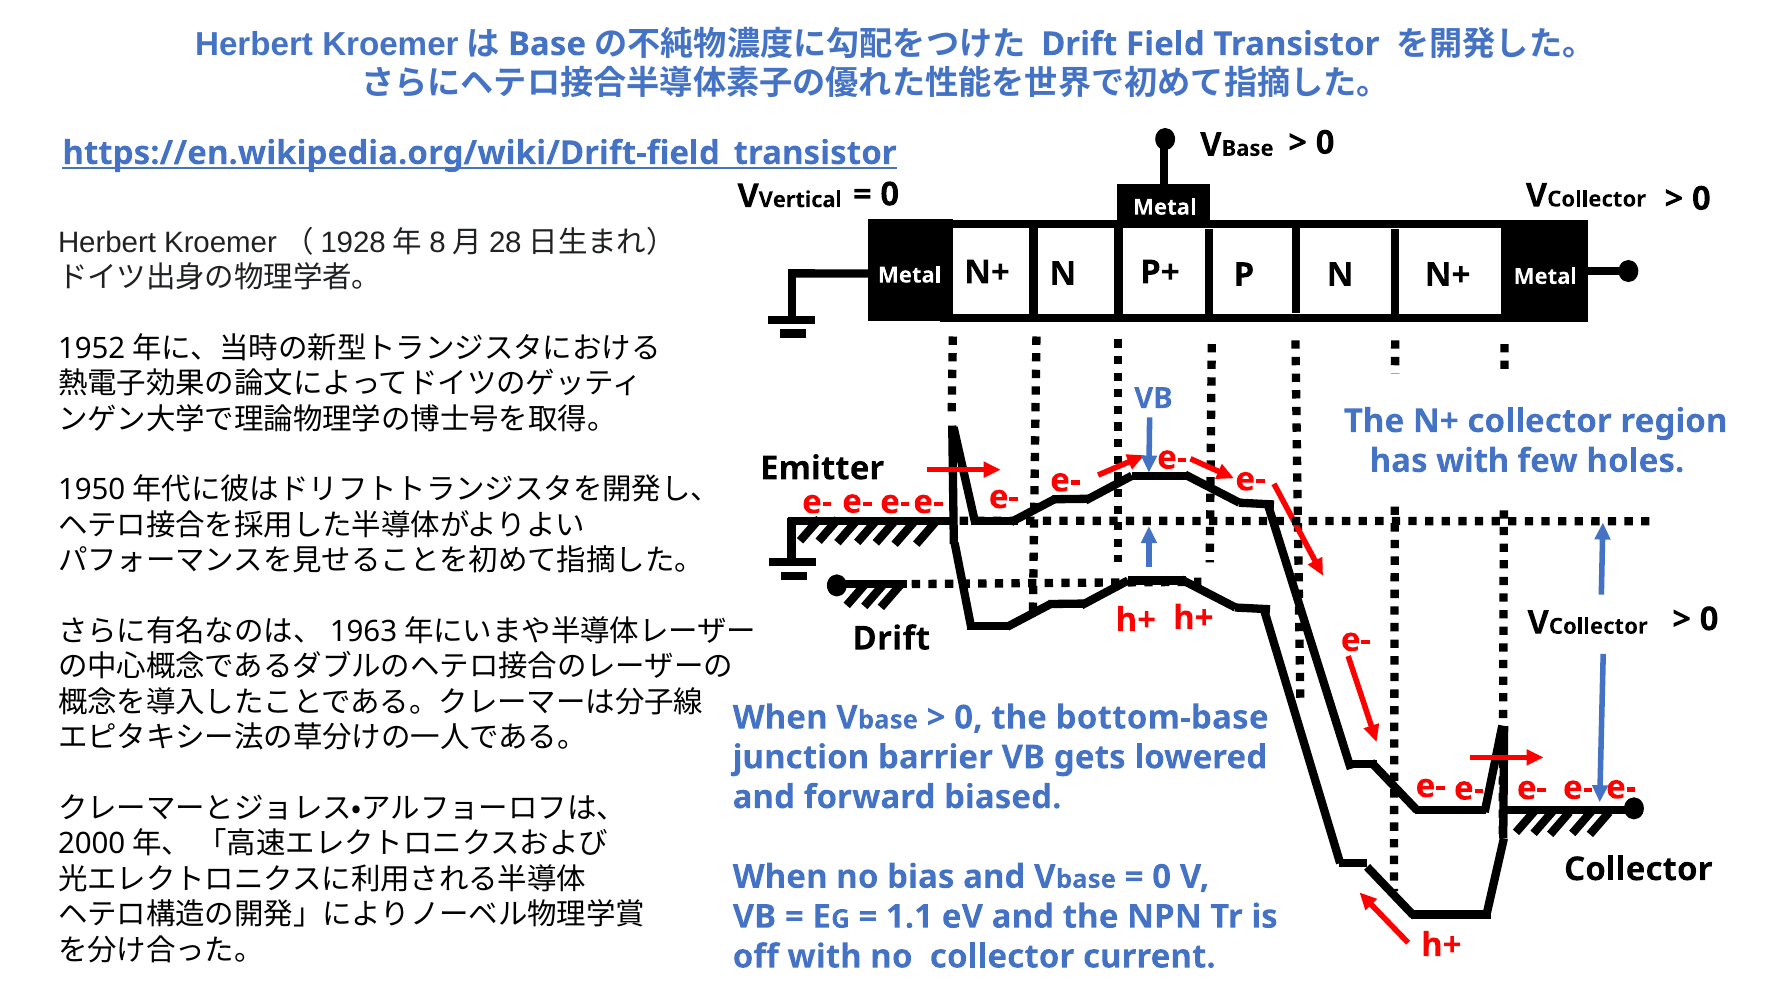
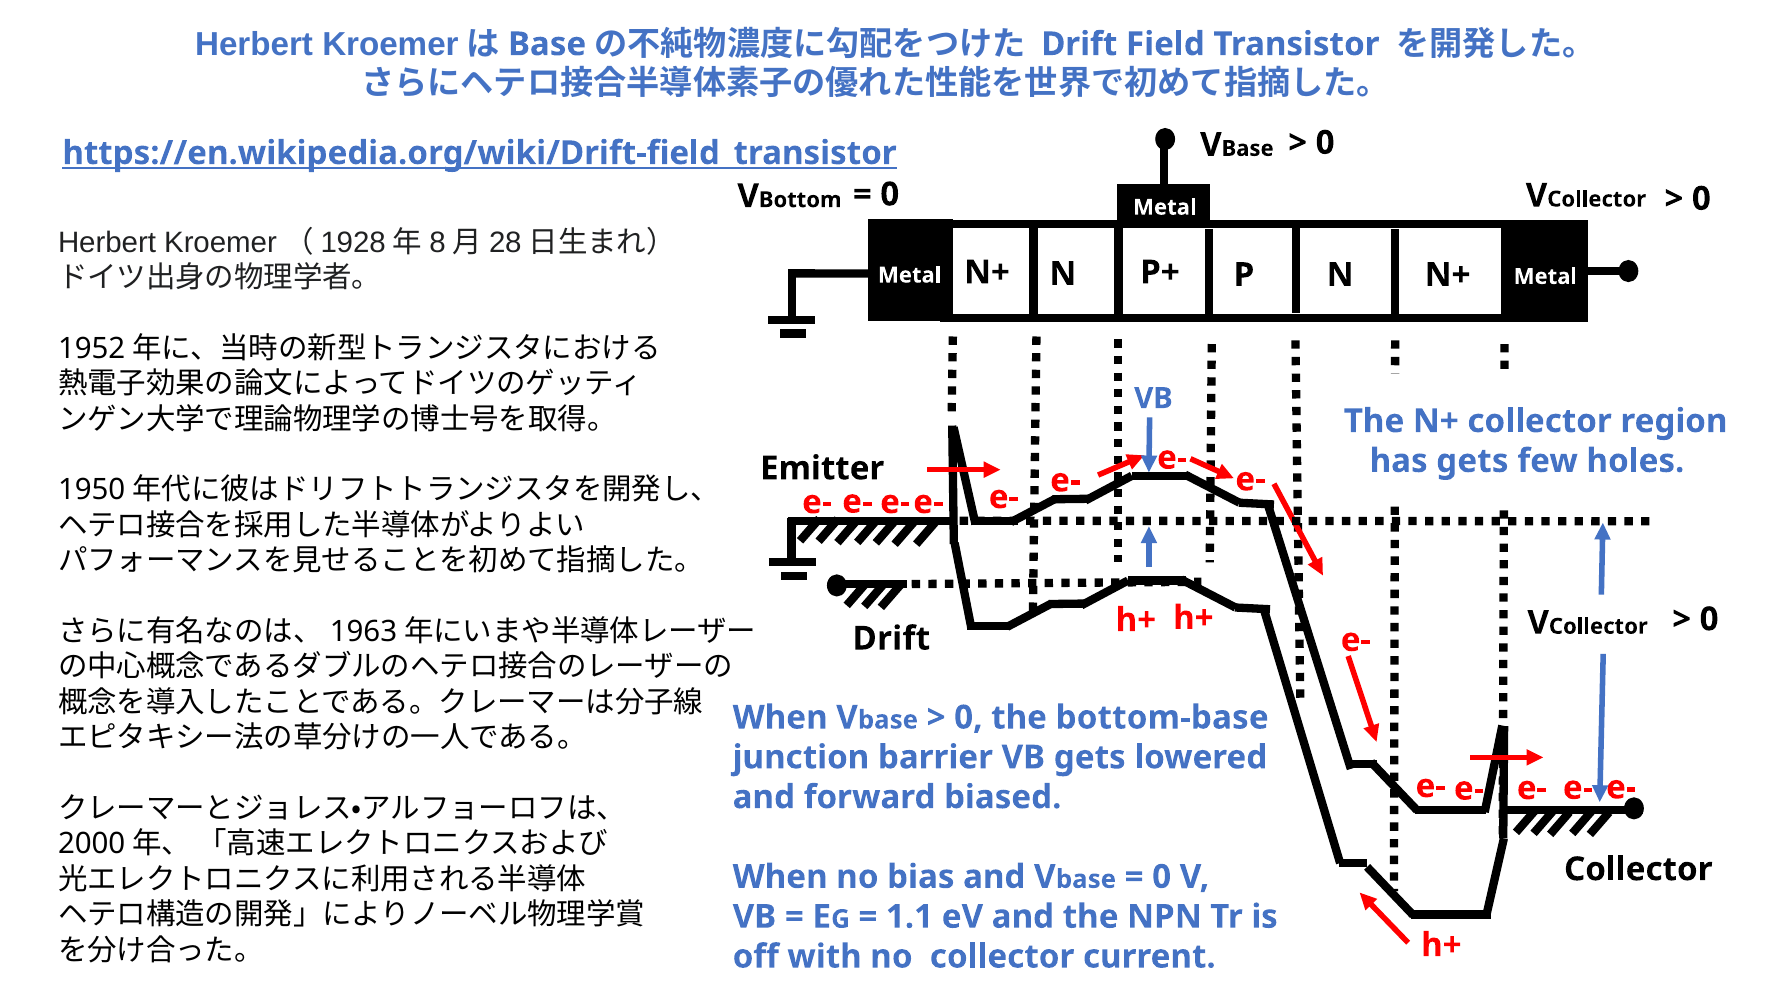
Vertical: Vertical -> Bottom
has with: with -> gets
